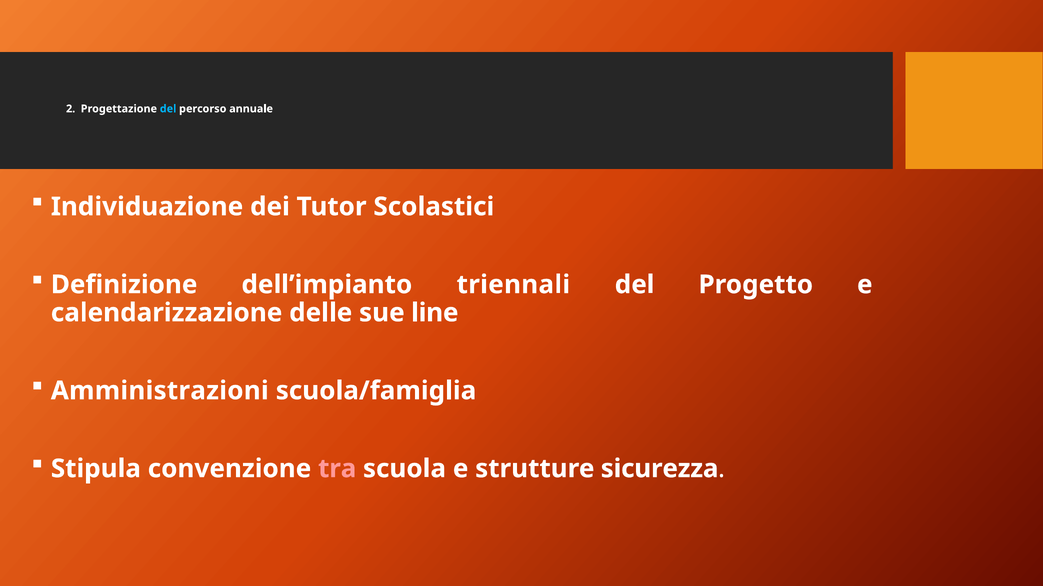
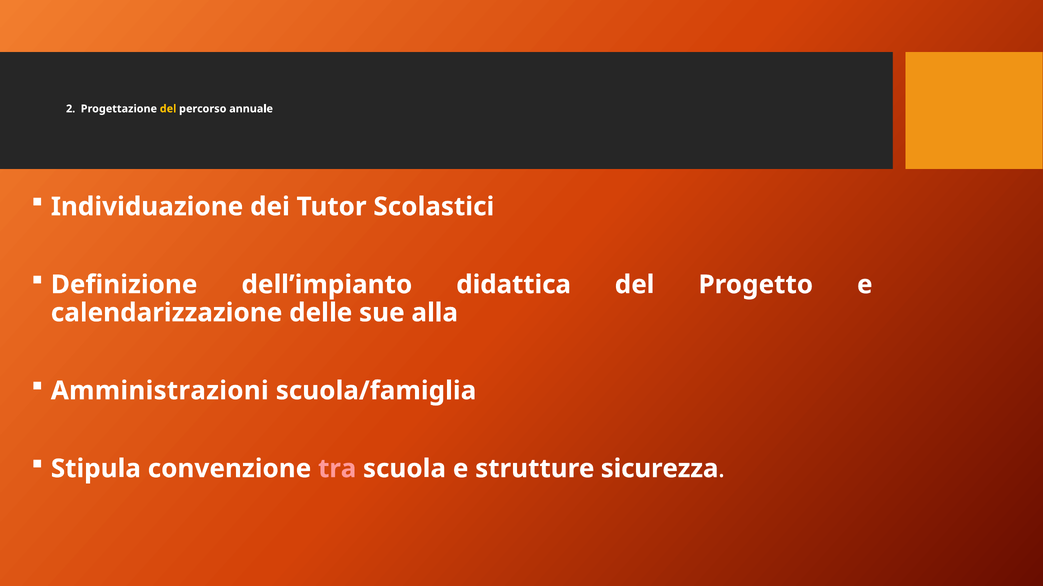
del at (168, 109) colour: light blue -> yellow
triennali: triennali -> didattica
line: line -> alla
